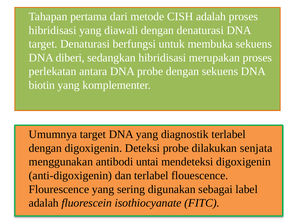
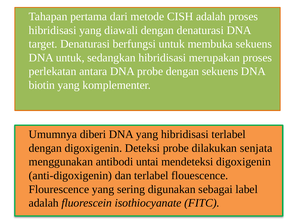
DNA diberi: diberi -> untuk
Umumnya target: target -> diberi
yang diagnostik: diagnostik -> hibridisasi
